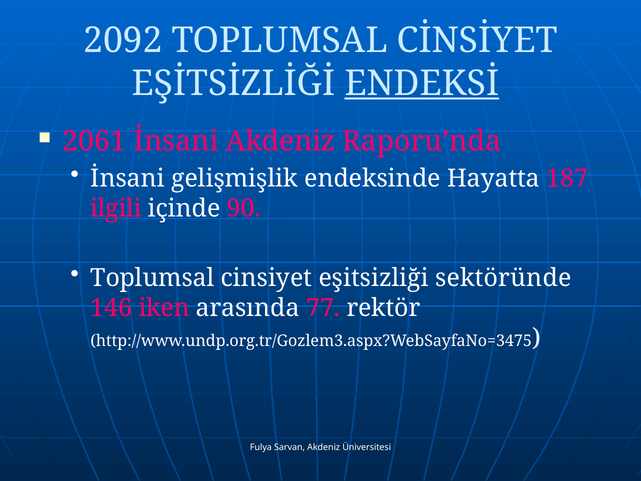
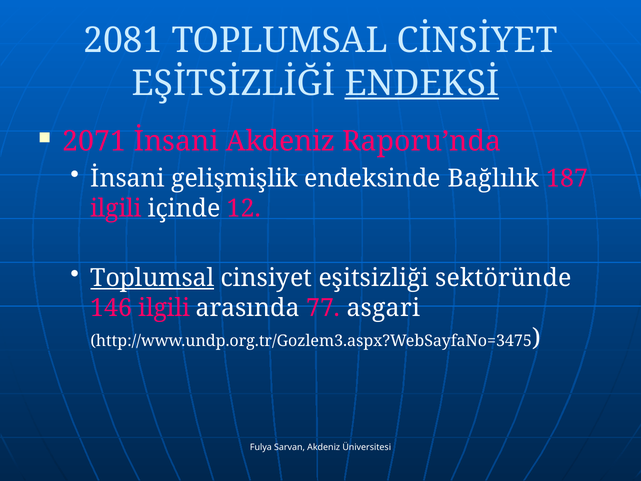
2092: 2092 -> 2081
2061: 2061 -> 2071
Hayatta: Hayatta -> Bağlılık
90: 90 -> 12
Toplumsal at (152, 278) underline: none -> present
146 iken: iken -> ilgili
rektör: rektör -> asgari
